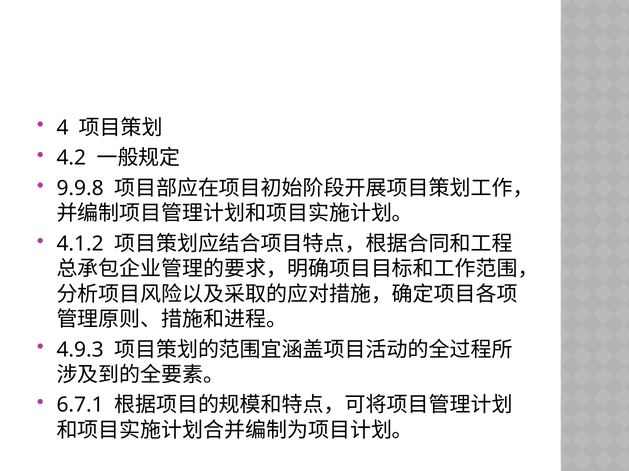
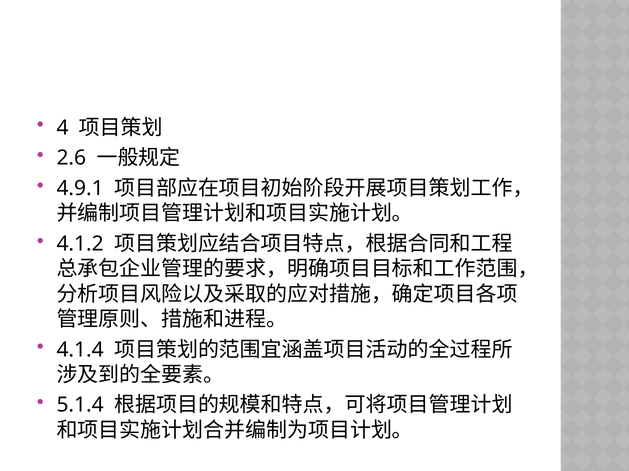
4.2: 4.2 -> 2.6
9.9.8: 9.9.8 -> 4.9.1
4.9.3: 4.9.3 -> 4.1.4
6.7.1: 6.7.1 -> 5.1.4
